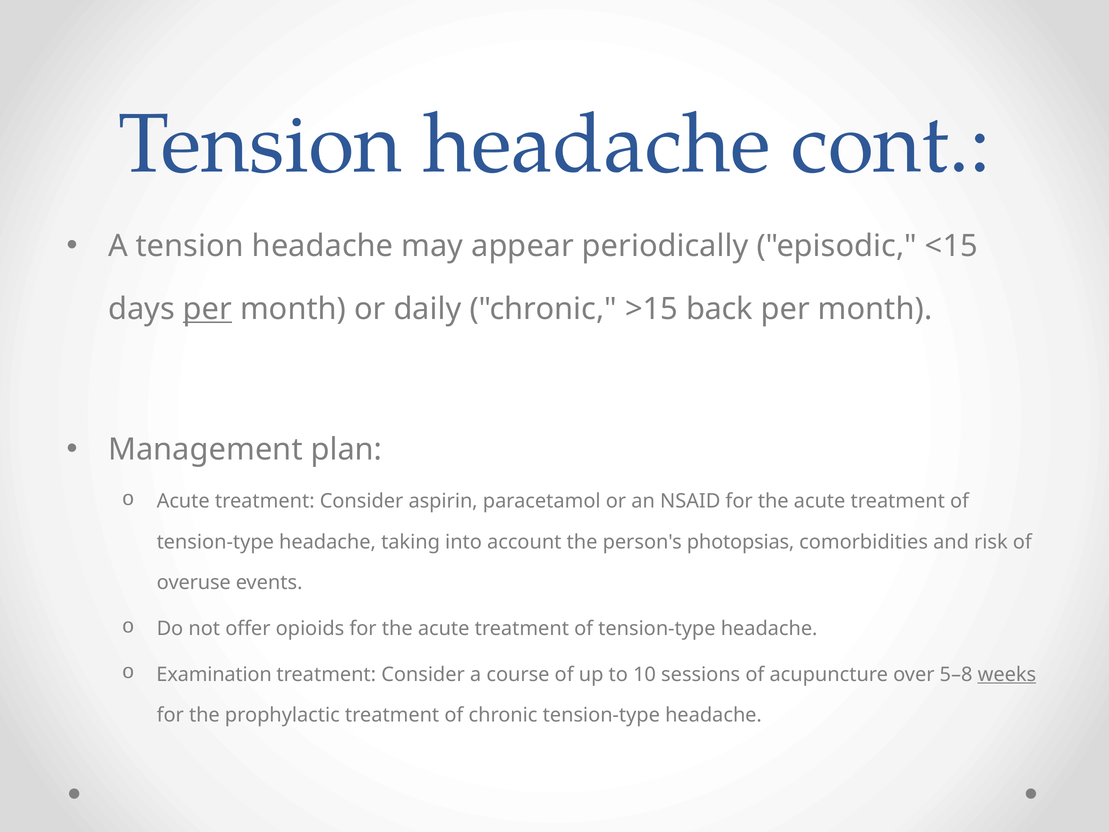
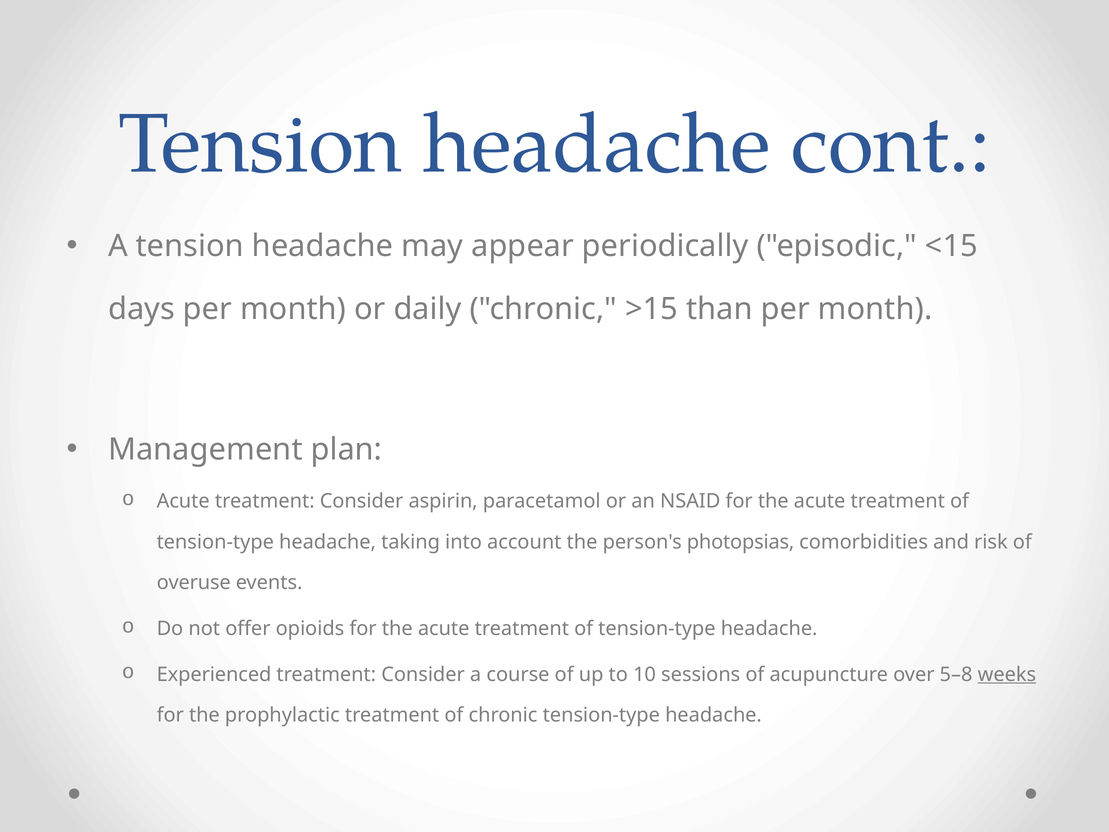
per at (207, 309) underline: present -> none
back: back -> than
Examination: Examination -> Experienced
